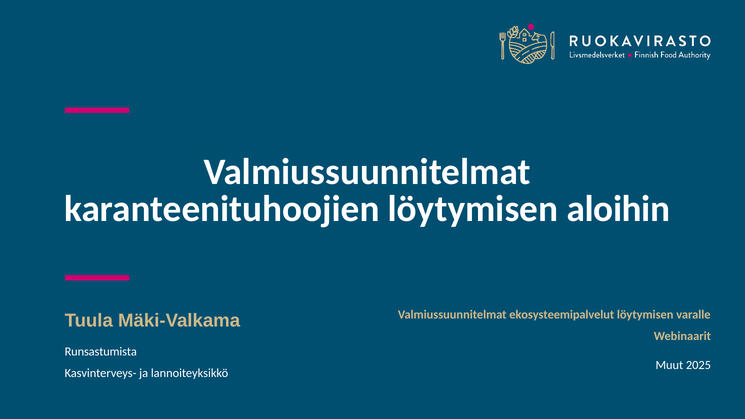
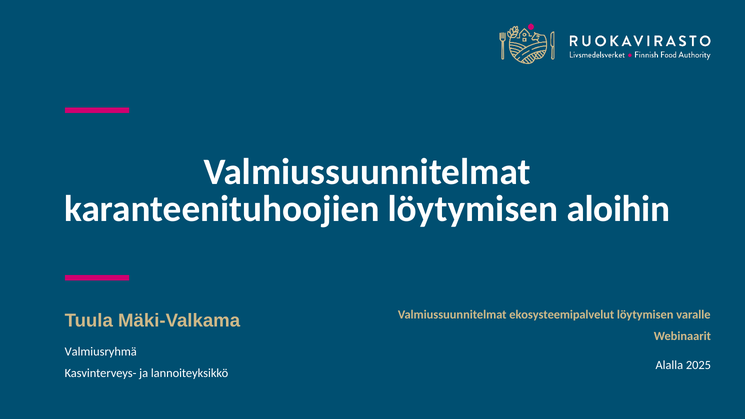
Runsastumista: Runsastumista -> Valmiusryhmä
Muut: Muut -> Alalla
